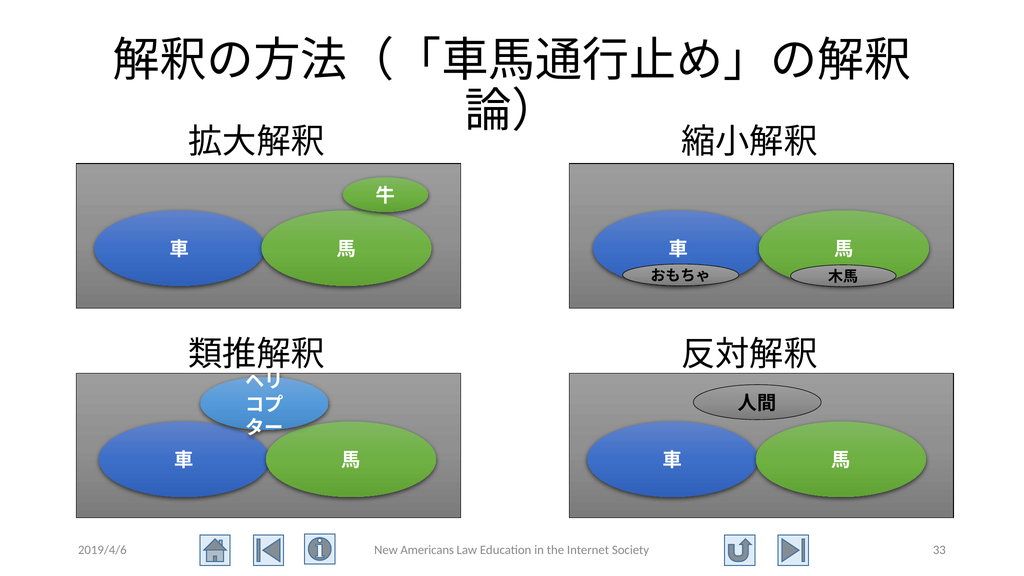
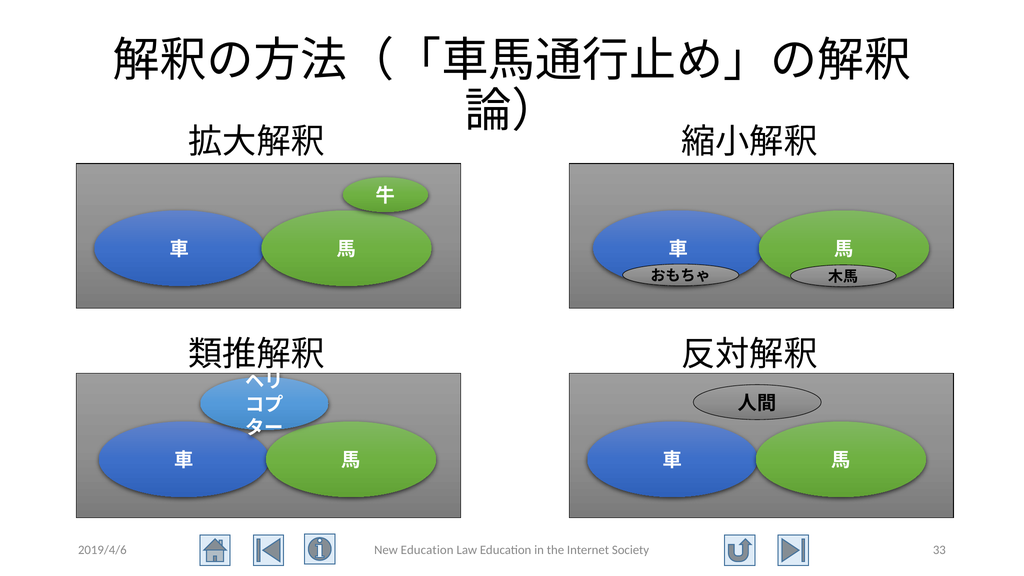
New Americans: Americans -> Education
